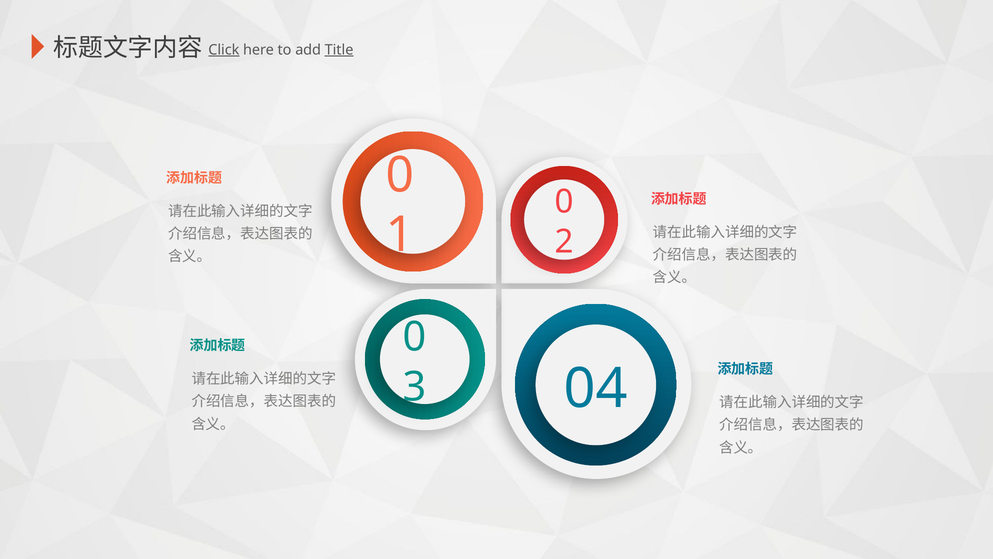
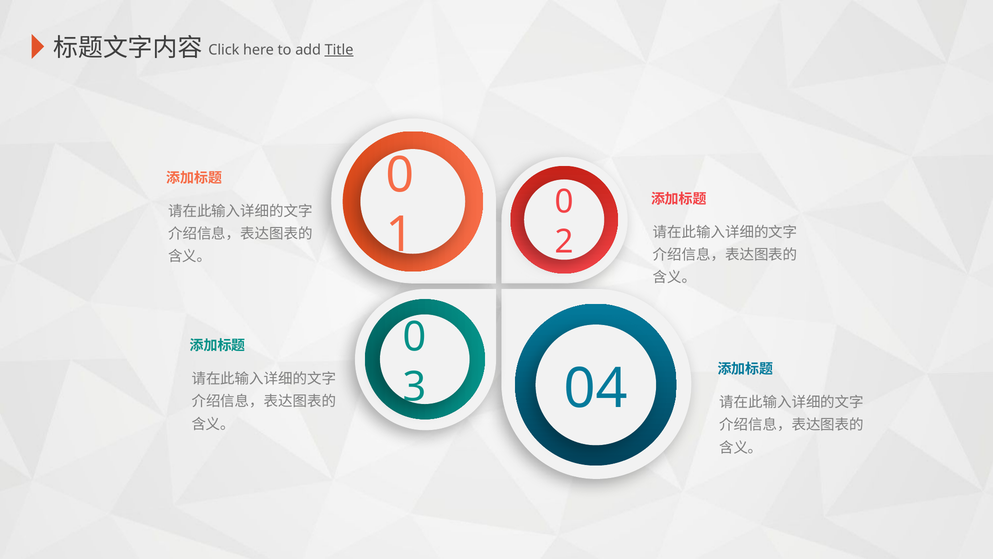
Click underline: present -> none
